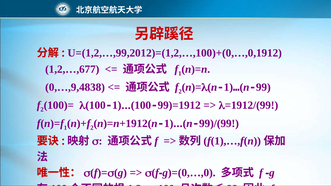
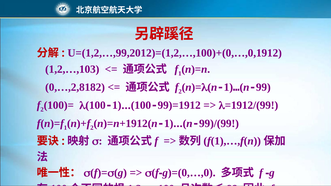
1,2,…,677: 1,2,…,677 -> 1,2,…,103
0,…,9,4838: 0,…,9,4838 -> 0,…,2,8182
